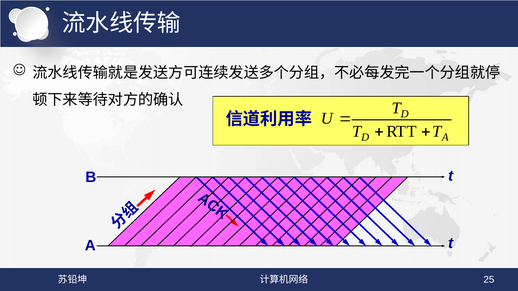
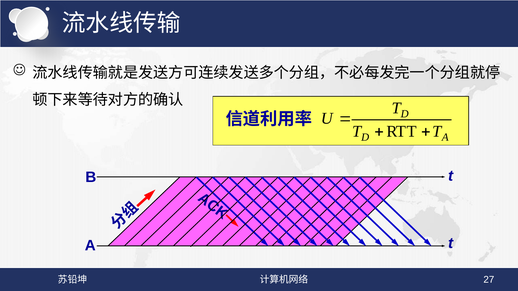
25: 25 -> 27
